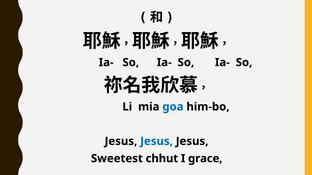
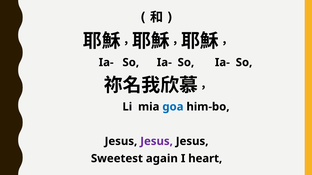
Jesus at (157, 142) colour: blue -> purple
chhut: chhut -> again
grace: grace -> heart
